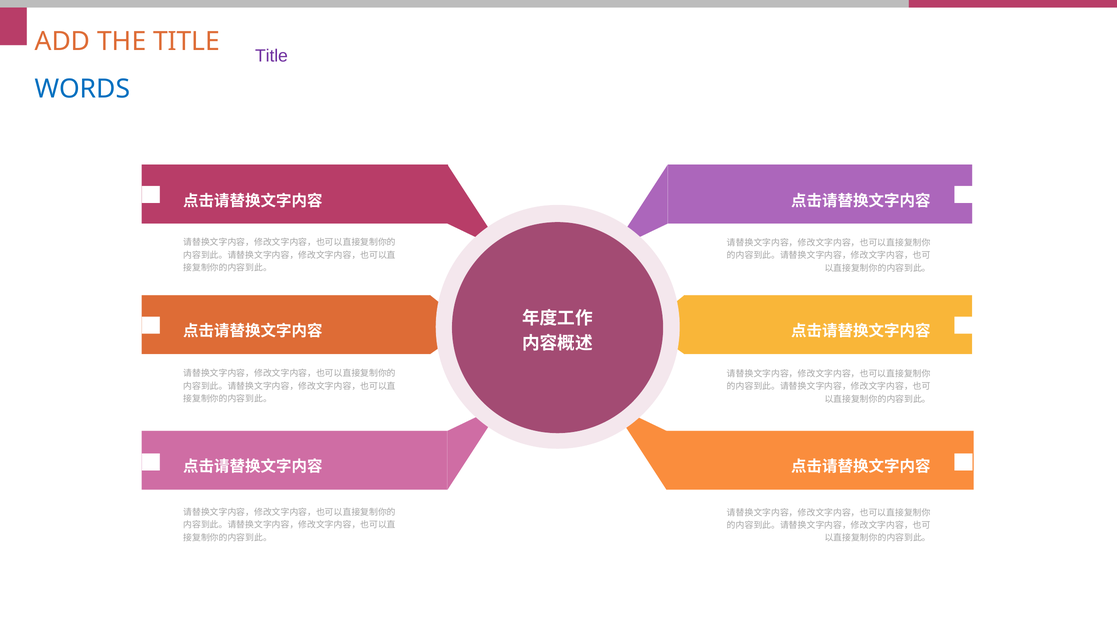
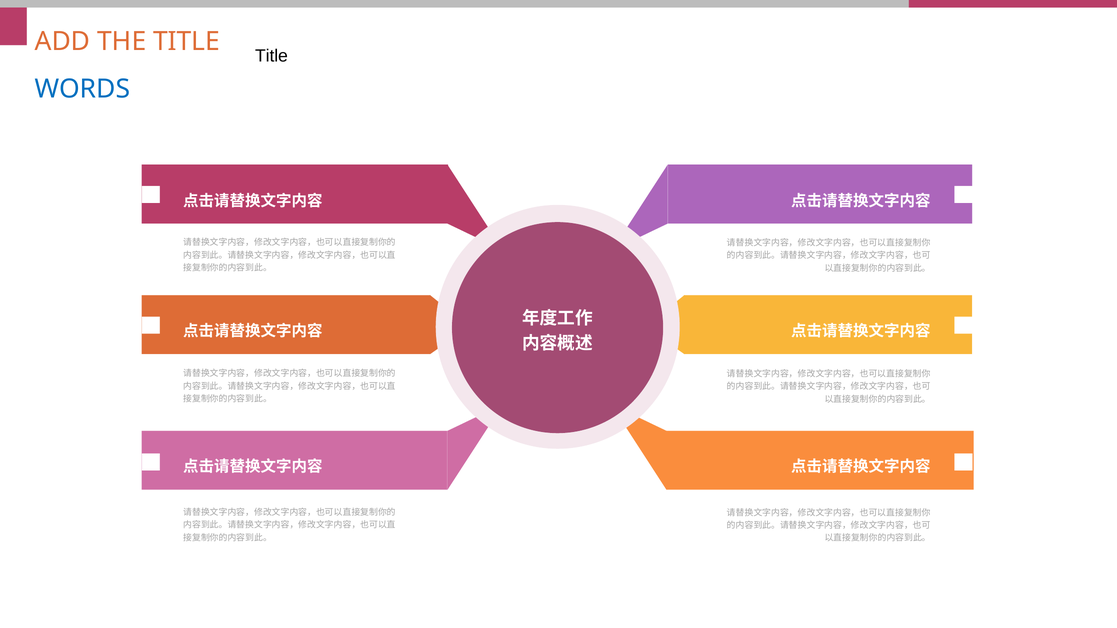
Title at (271, 56) colour: purple -> black
